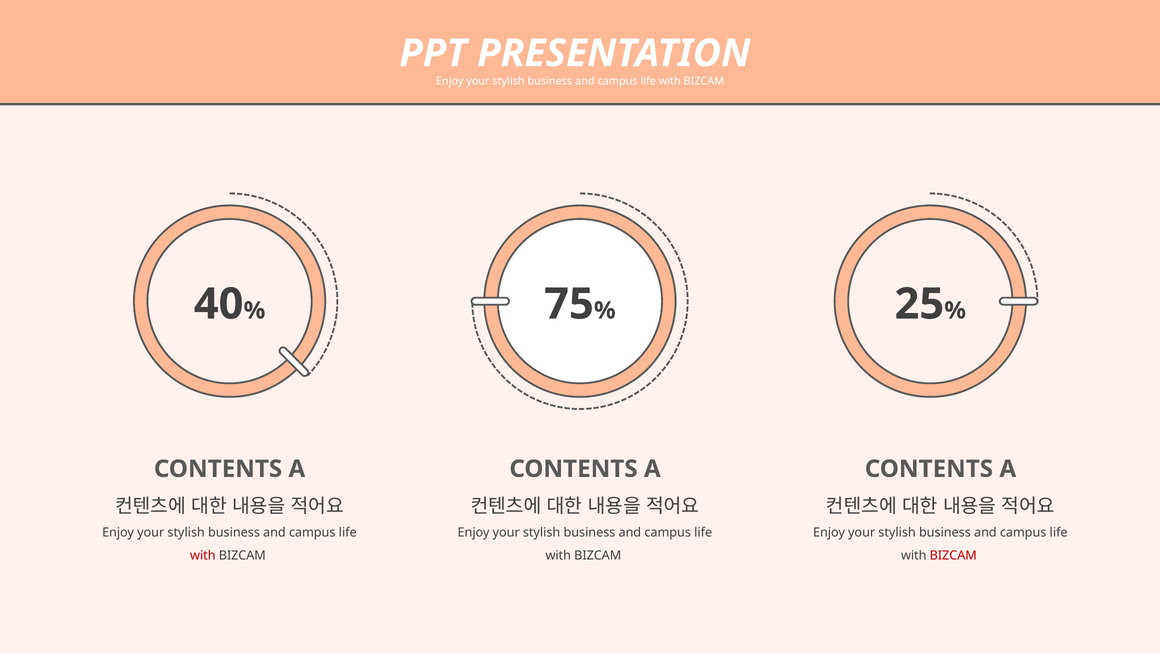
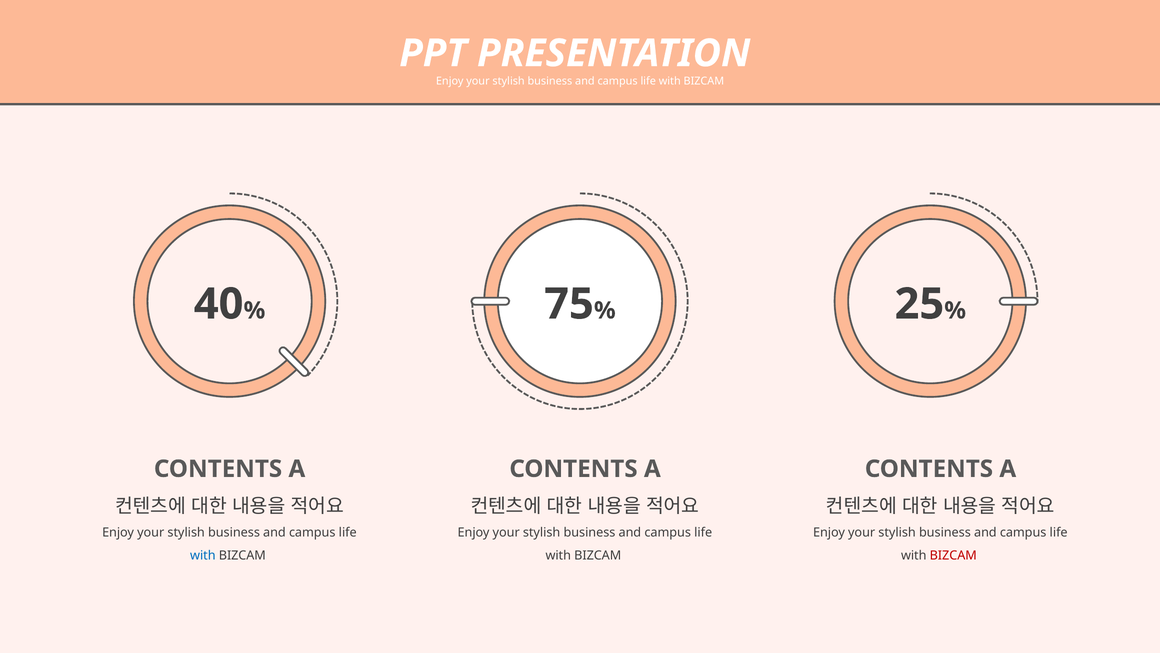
with at (203, 555) colour: red -> blue
